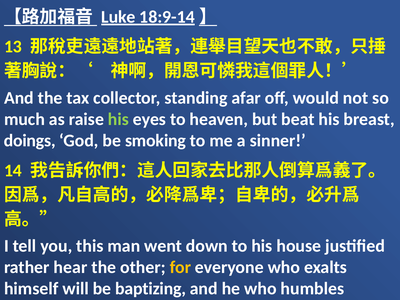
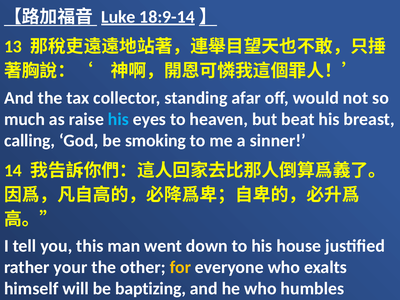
his at (118, 119) colour: light green -> light blue
doings: doings -> calling
hear: hear -> your
